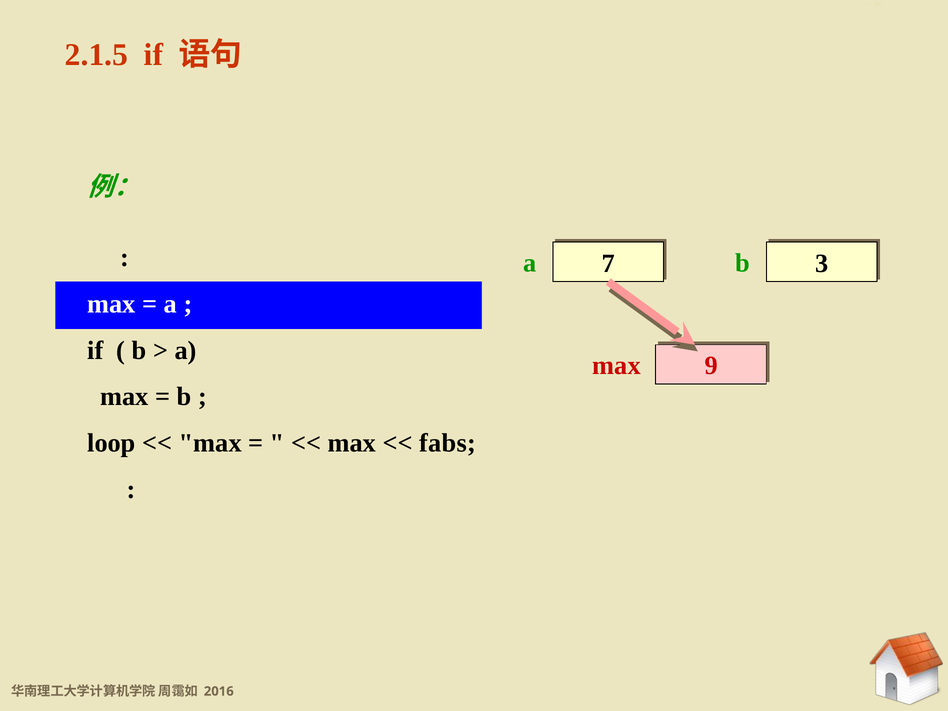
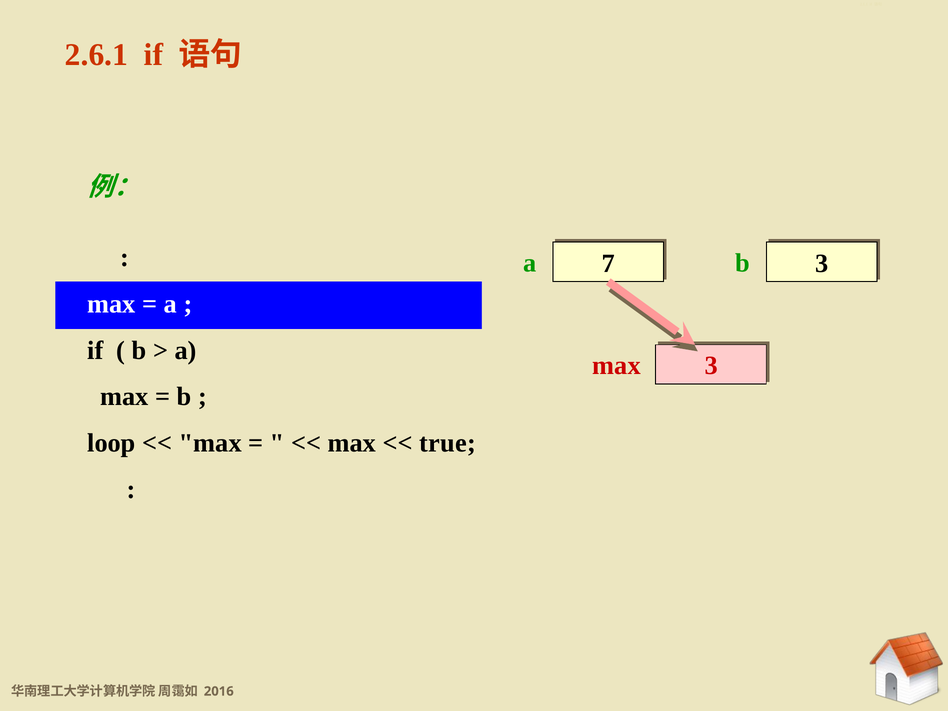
2.1.5: 2.1.5 -> 2.6.1
max 9: 9 -> 3
fabs: fabs -> true
